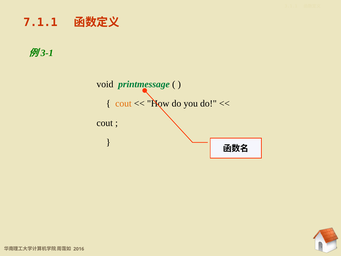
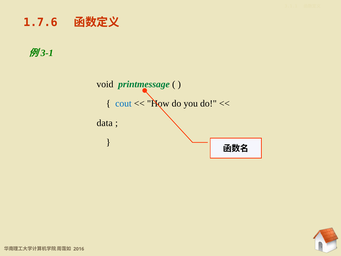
7.1.1: 7.1.1 -> 1.7.6
cout at (123, 103) colour: orange -> blue
cout at (105, 123): cout -> data
